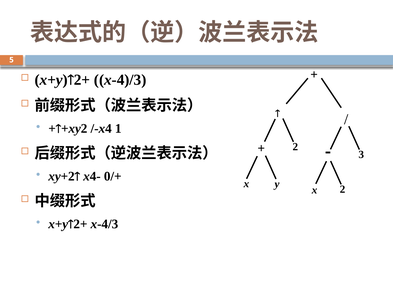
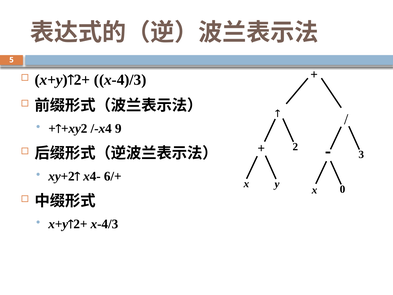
1: 1 -> 9
0/+: 0/+ -> 6/+
y 2: 2 -> 0
